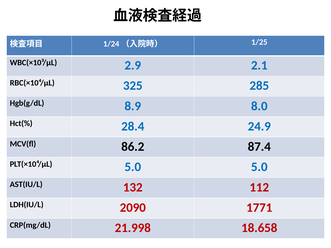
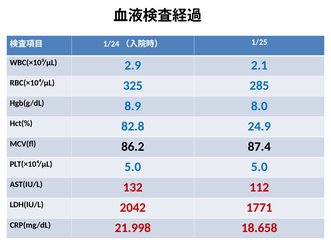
28.4: 28.4 -> 82.8
2090: 2090 -> 2042
